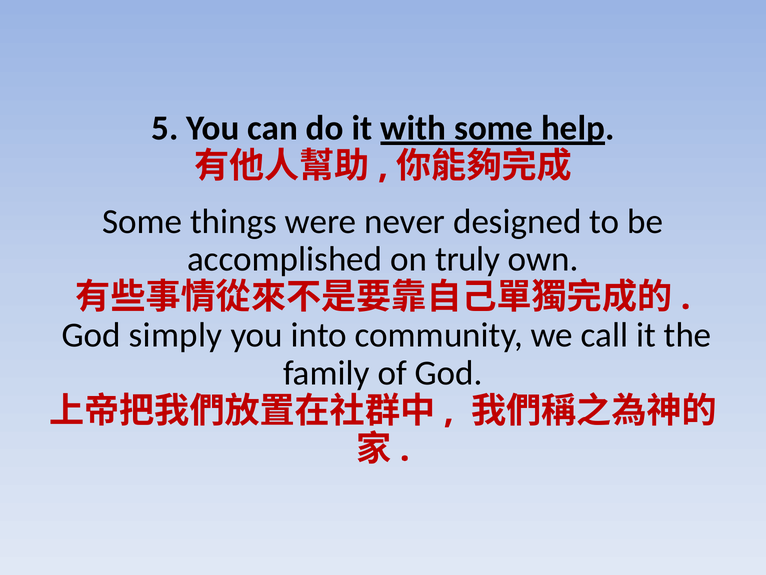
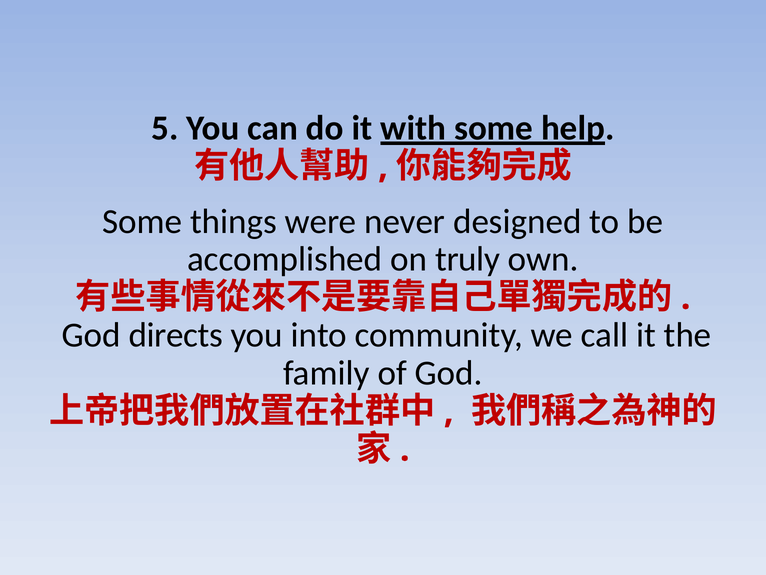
simply: simply -> directs
